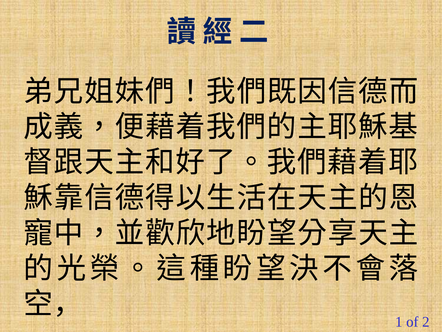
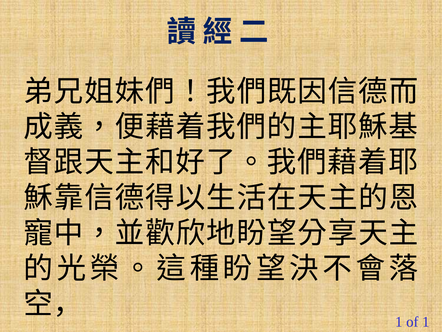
of 2: 2 -> 1
